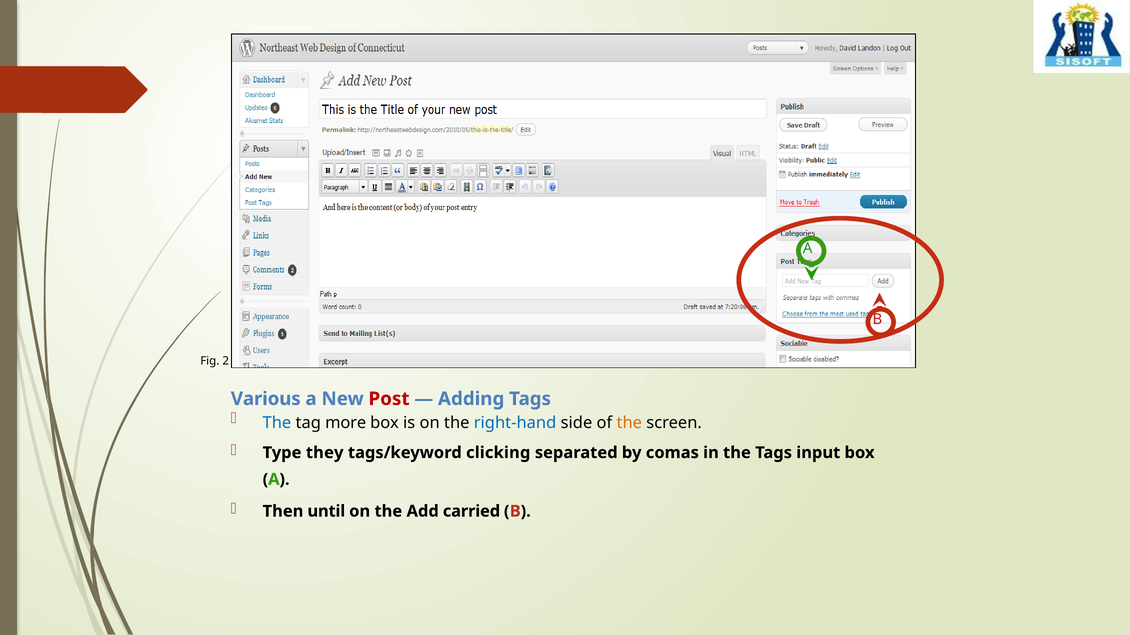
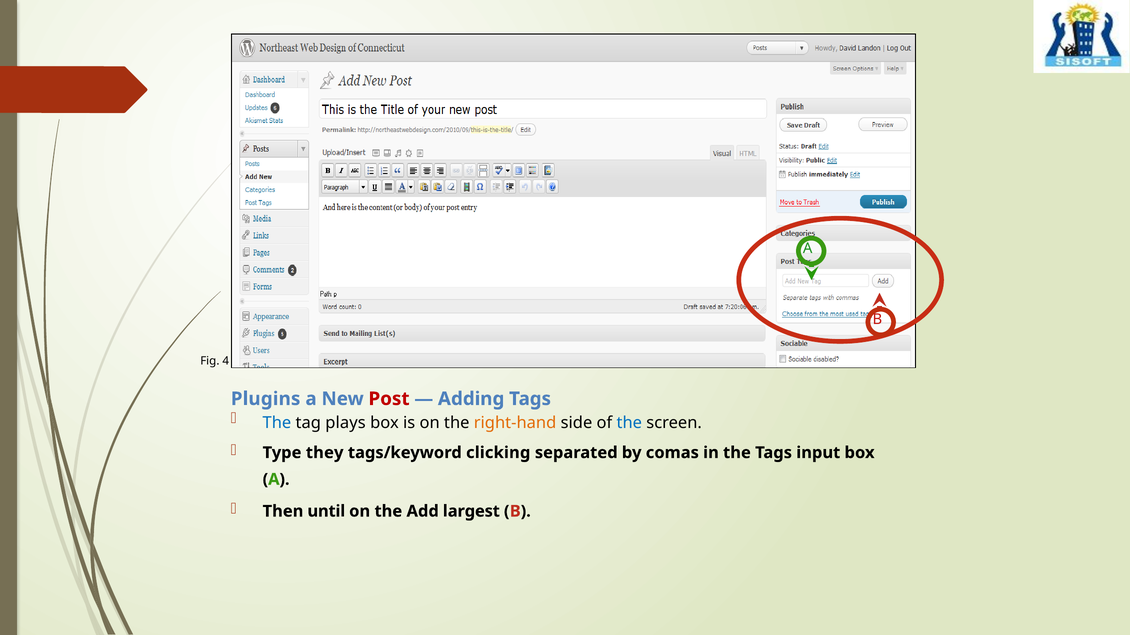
2: 2 -> 4
Various: Various -> Plugins
more: more -> plays
right-hand colour: blue -> orange
the at (629, 423) colour: orange -> blue
carried: carried -> largest
